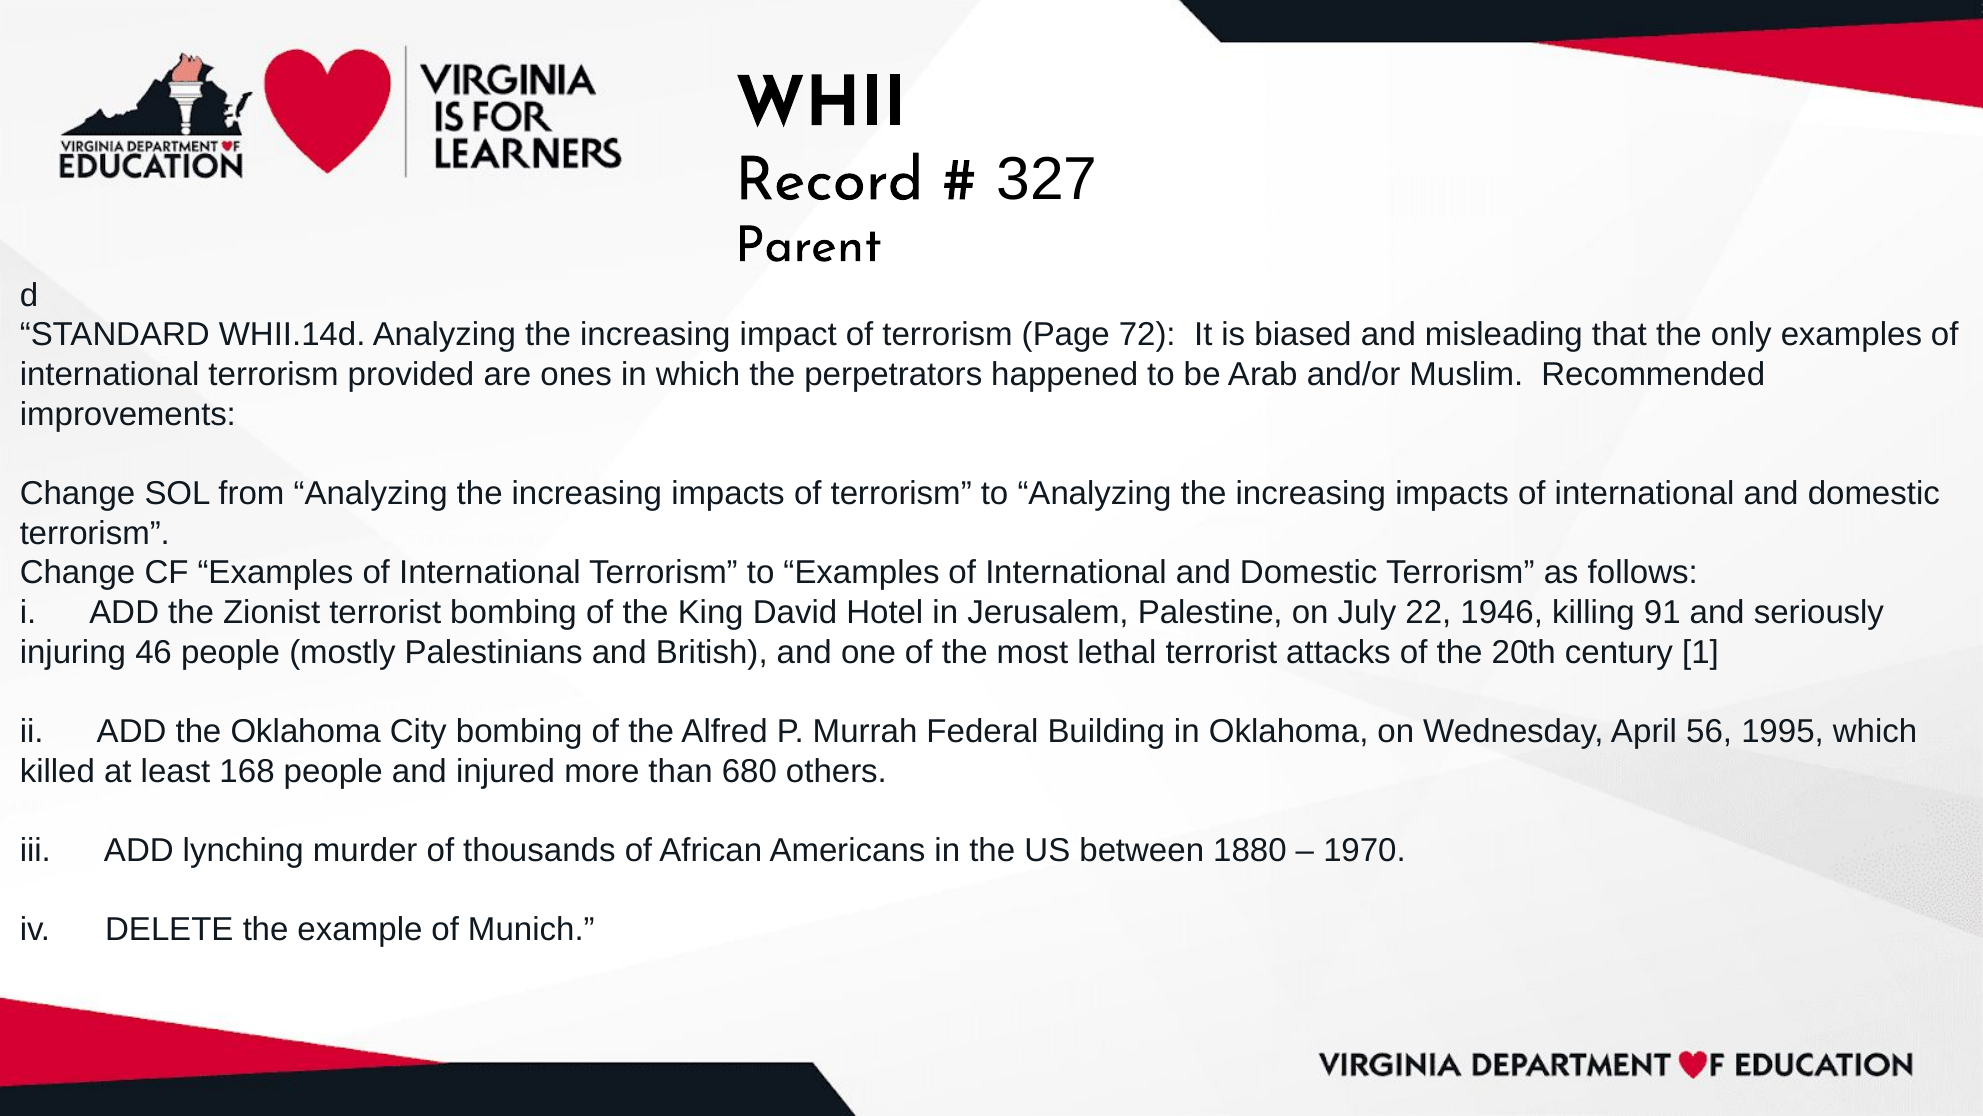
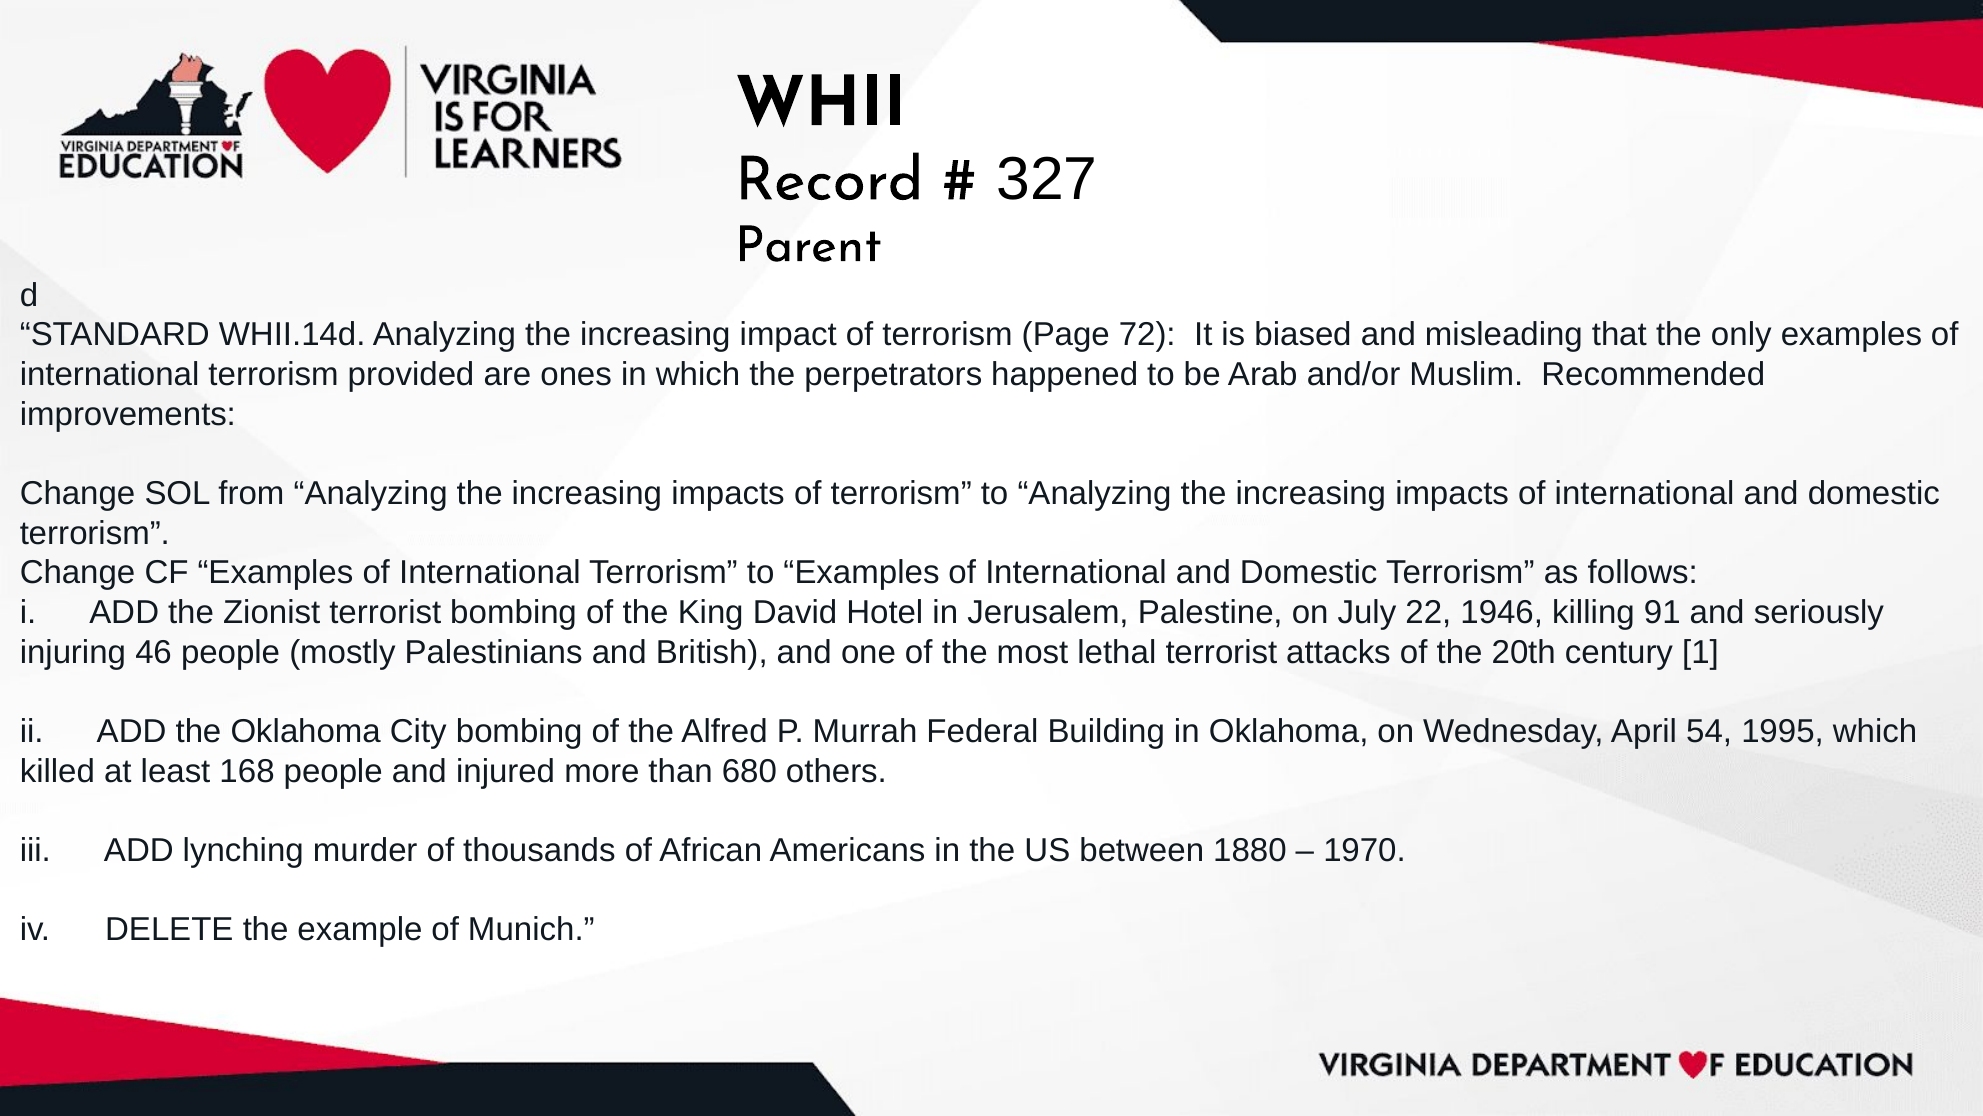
56: 56 -> 54
